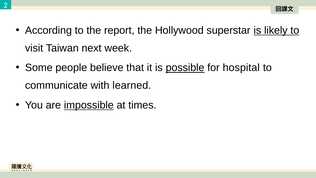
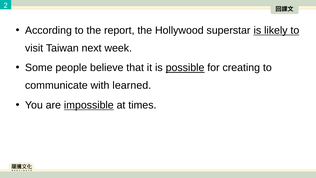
hospital: hospital -> creating
